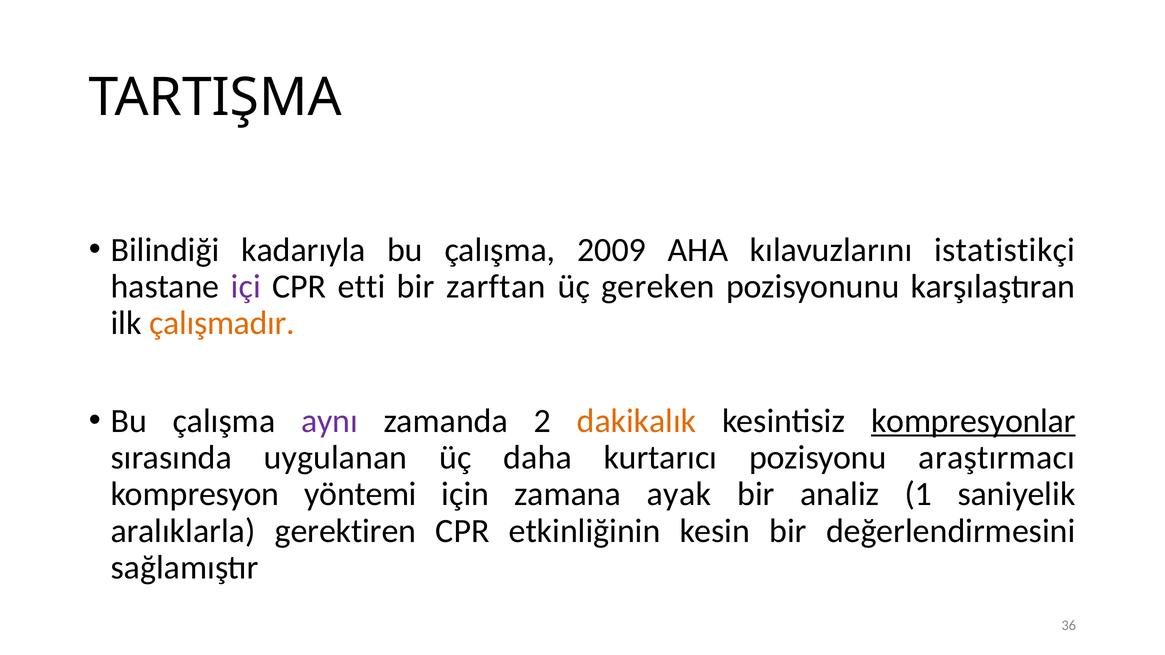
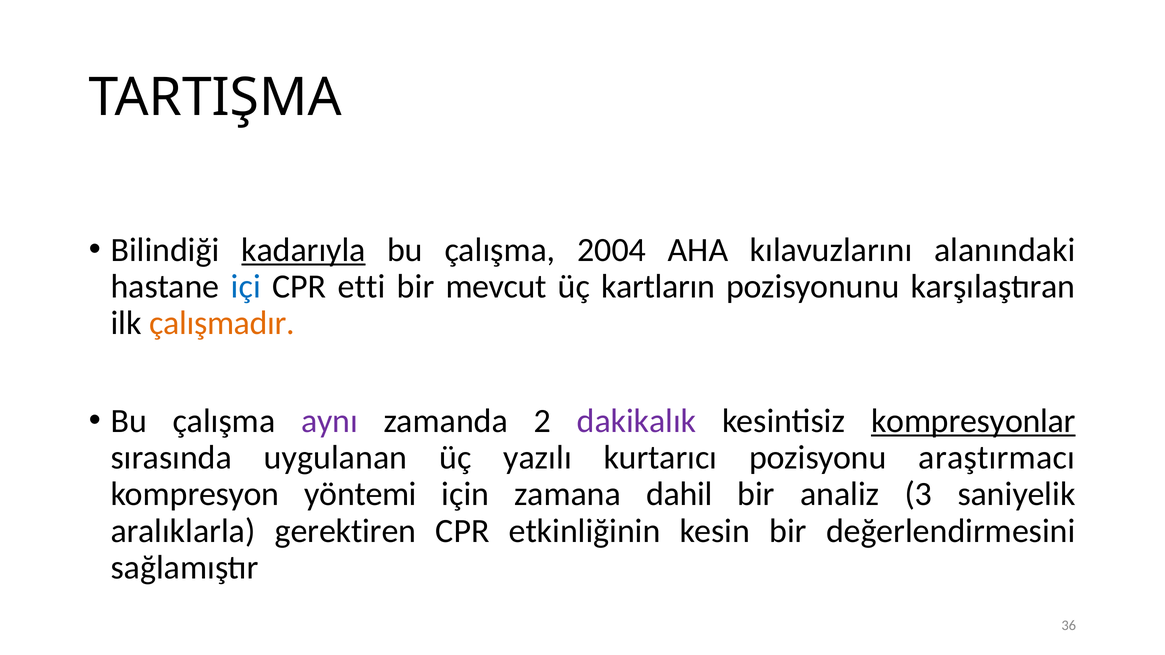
kadarıyla underline: none -> present
2009: 2009 -> 2004
istatistikçi: istatistikçi -> alanındaki
içi colour: purple -> blue
zarftan: zarftan -> mevcut
gereken: gereken -> kartların
dakikalık colour: orange -> purple
daha: daha -> yazılı
ayak: ayak -> dahil
1: 1 -> 3
